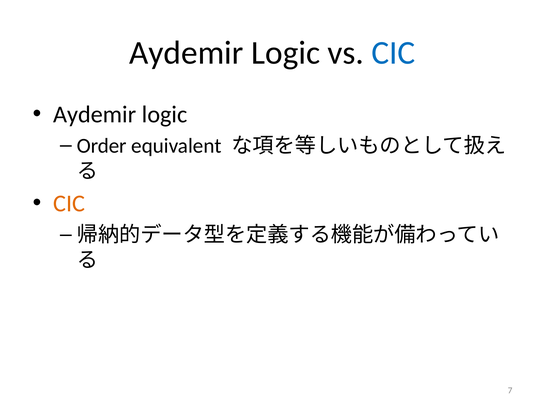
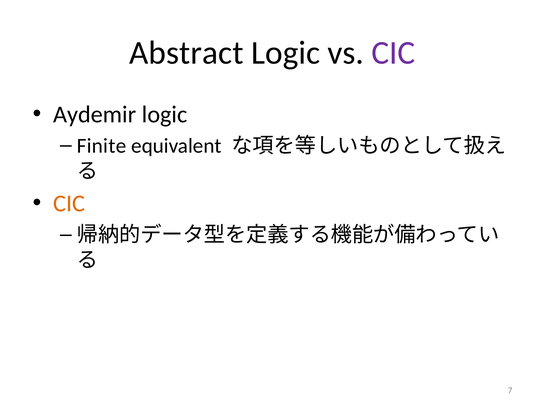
Aydemir at (186, 53): Aydemir -> Abstract
CIC at (393, 53) colour: blue -> purple
Order: Order -> Finite
